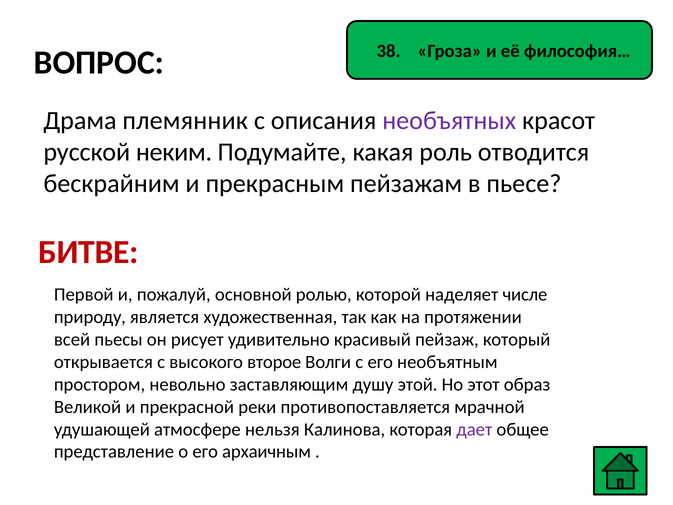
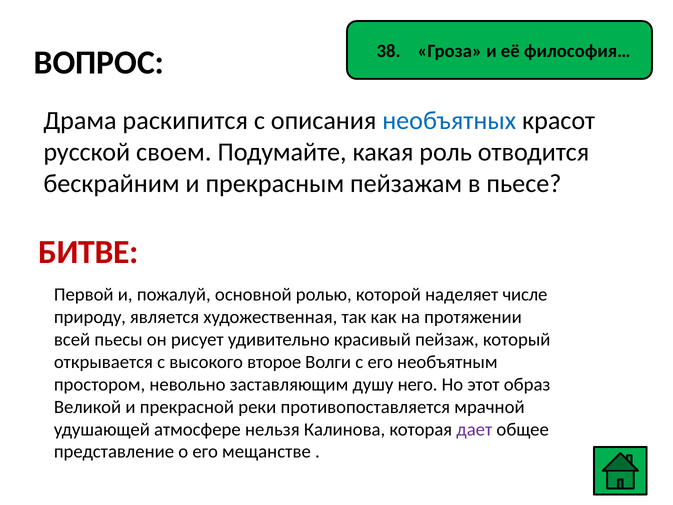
племянник: племянник -> раскипится
необъятных colour: purple -> blue
неким: неким -> своем
этой: этой -> него
архаичным: архаичным -> мещанстве
